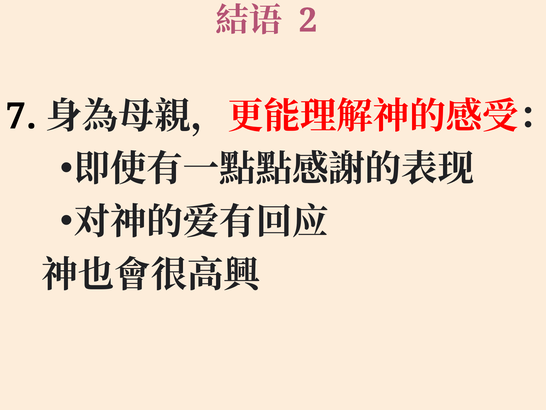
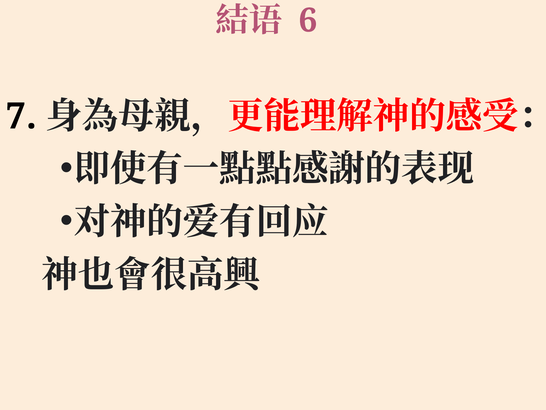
2: 2 -> 6
